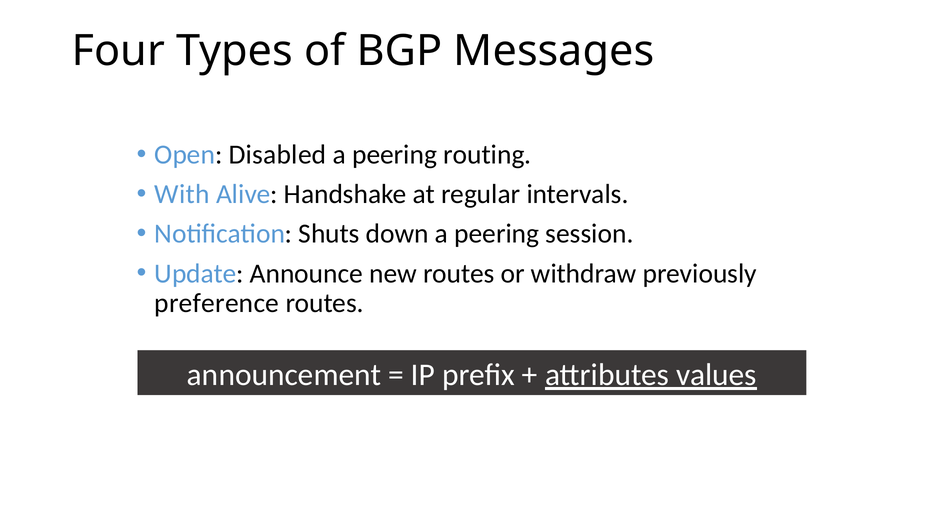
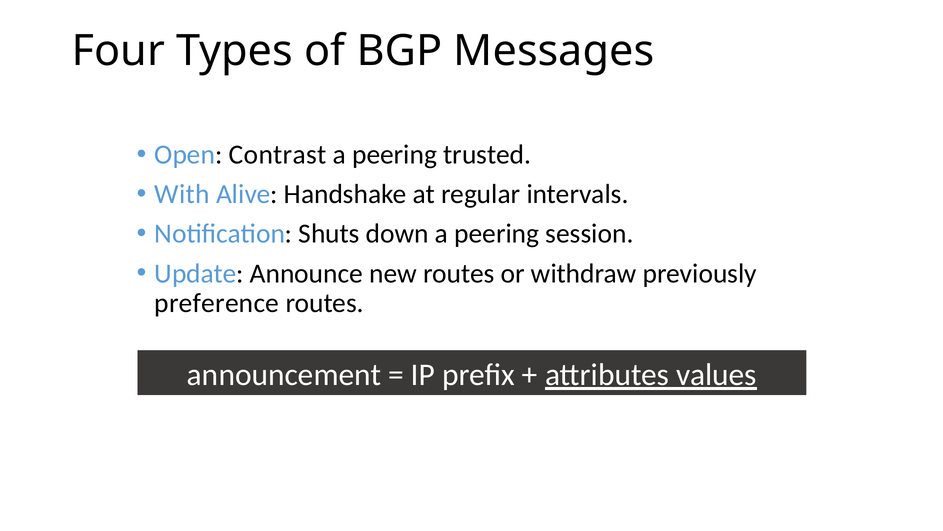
Disabled: Disabled -> Contrast
routing: routing -> trusted
